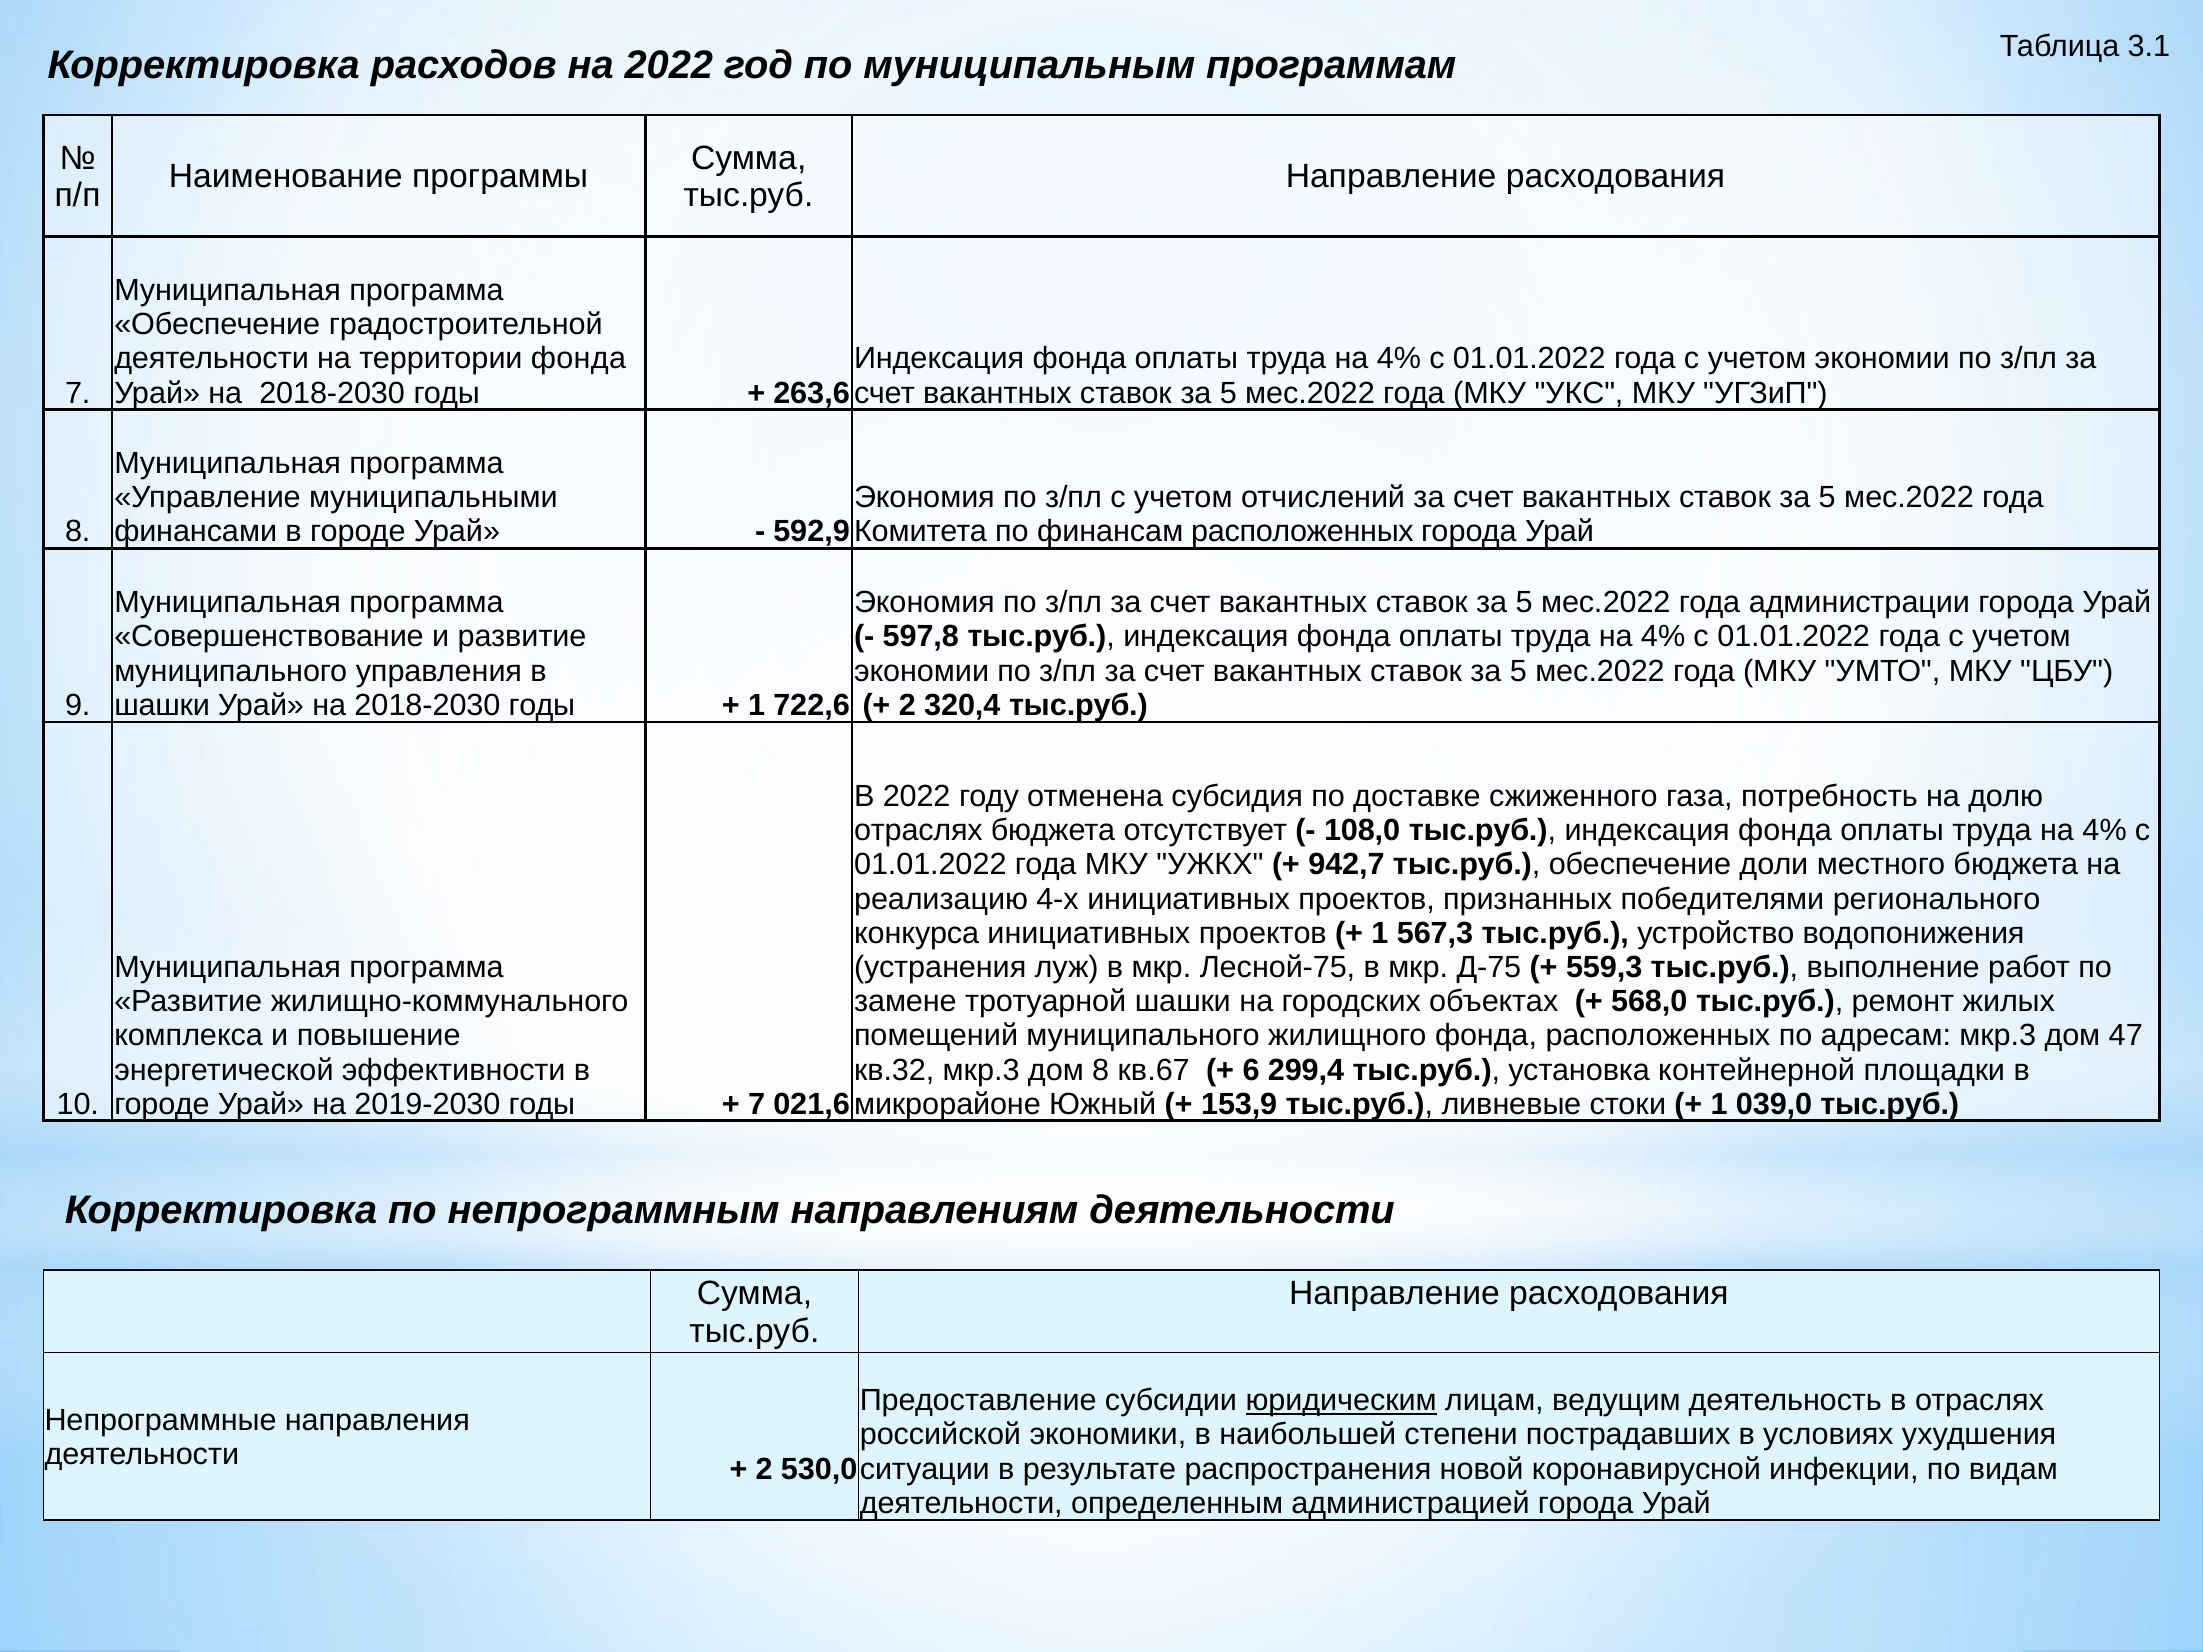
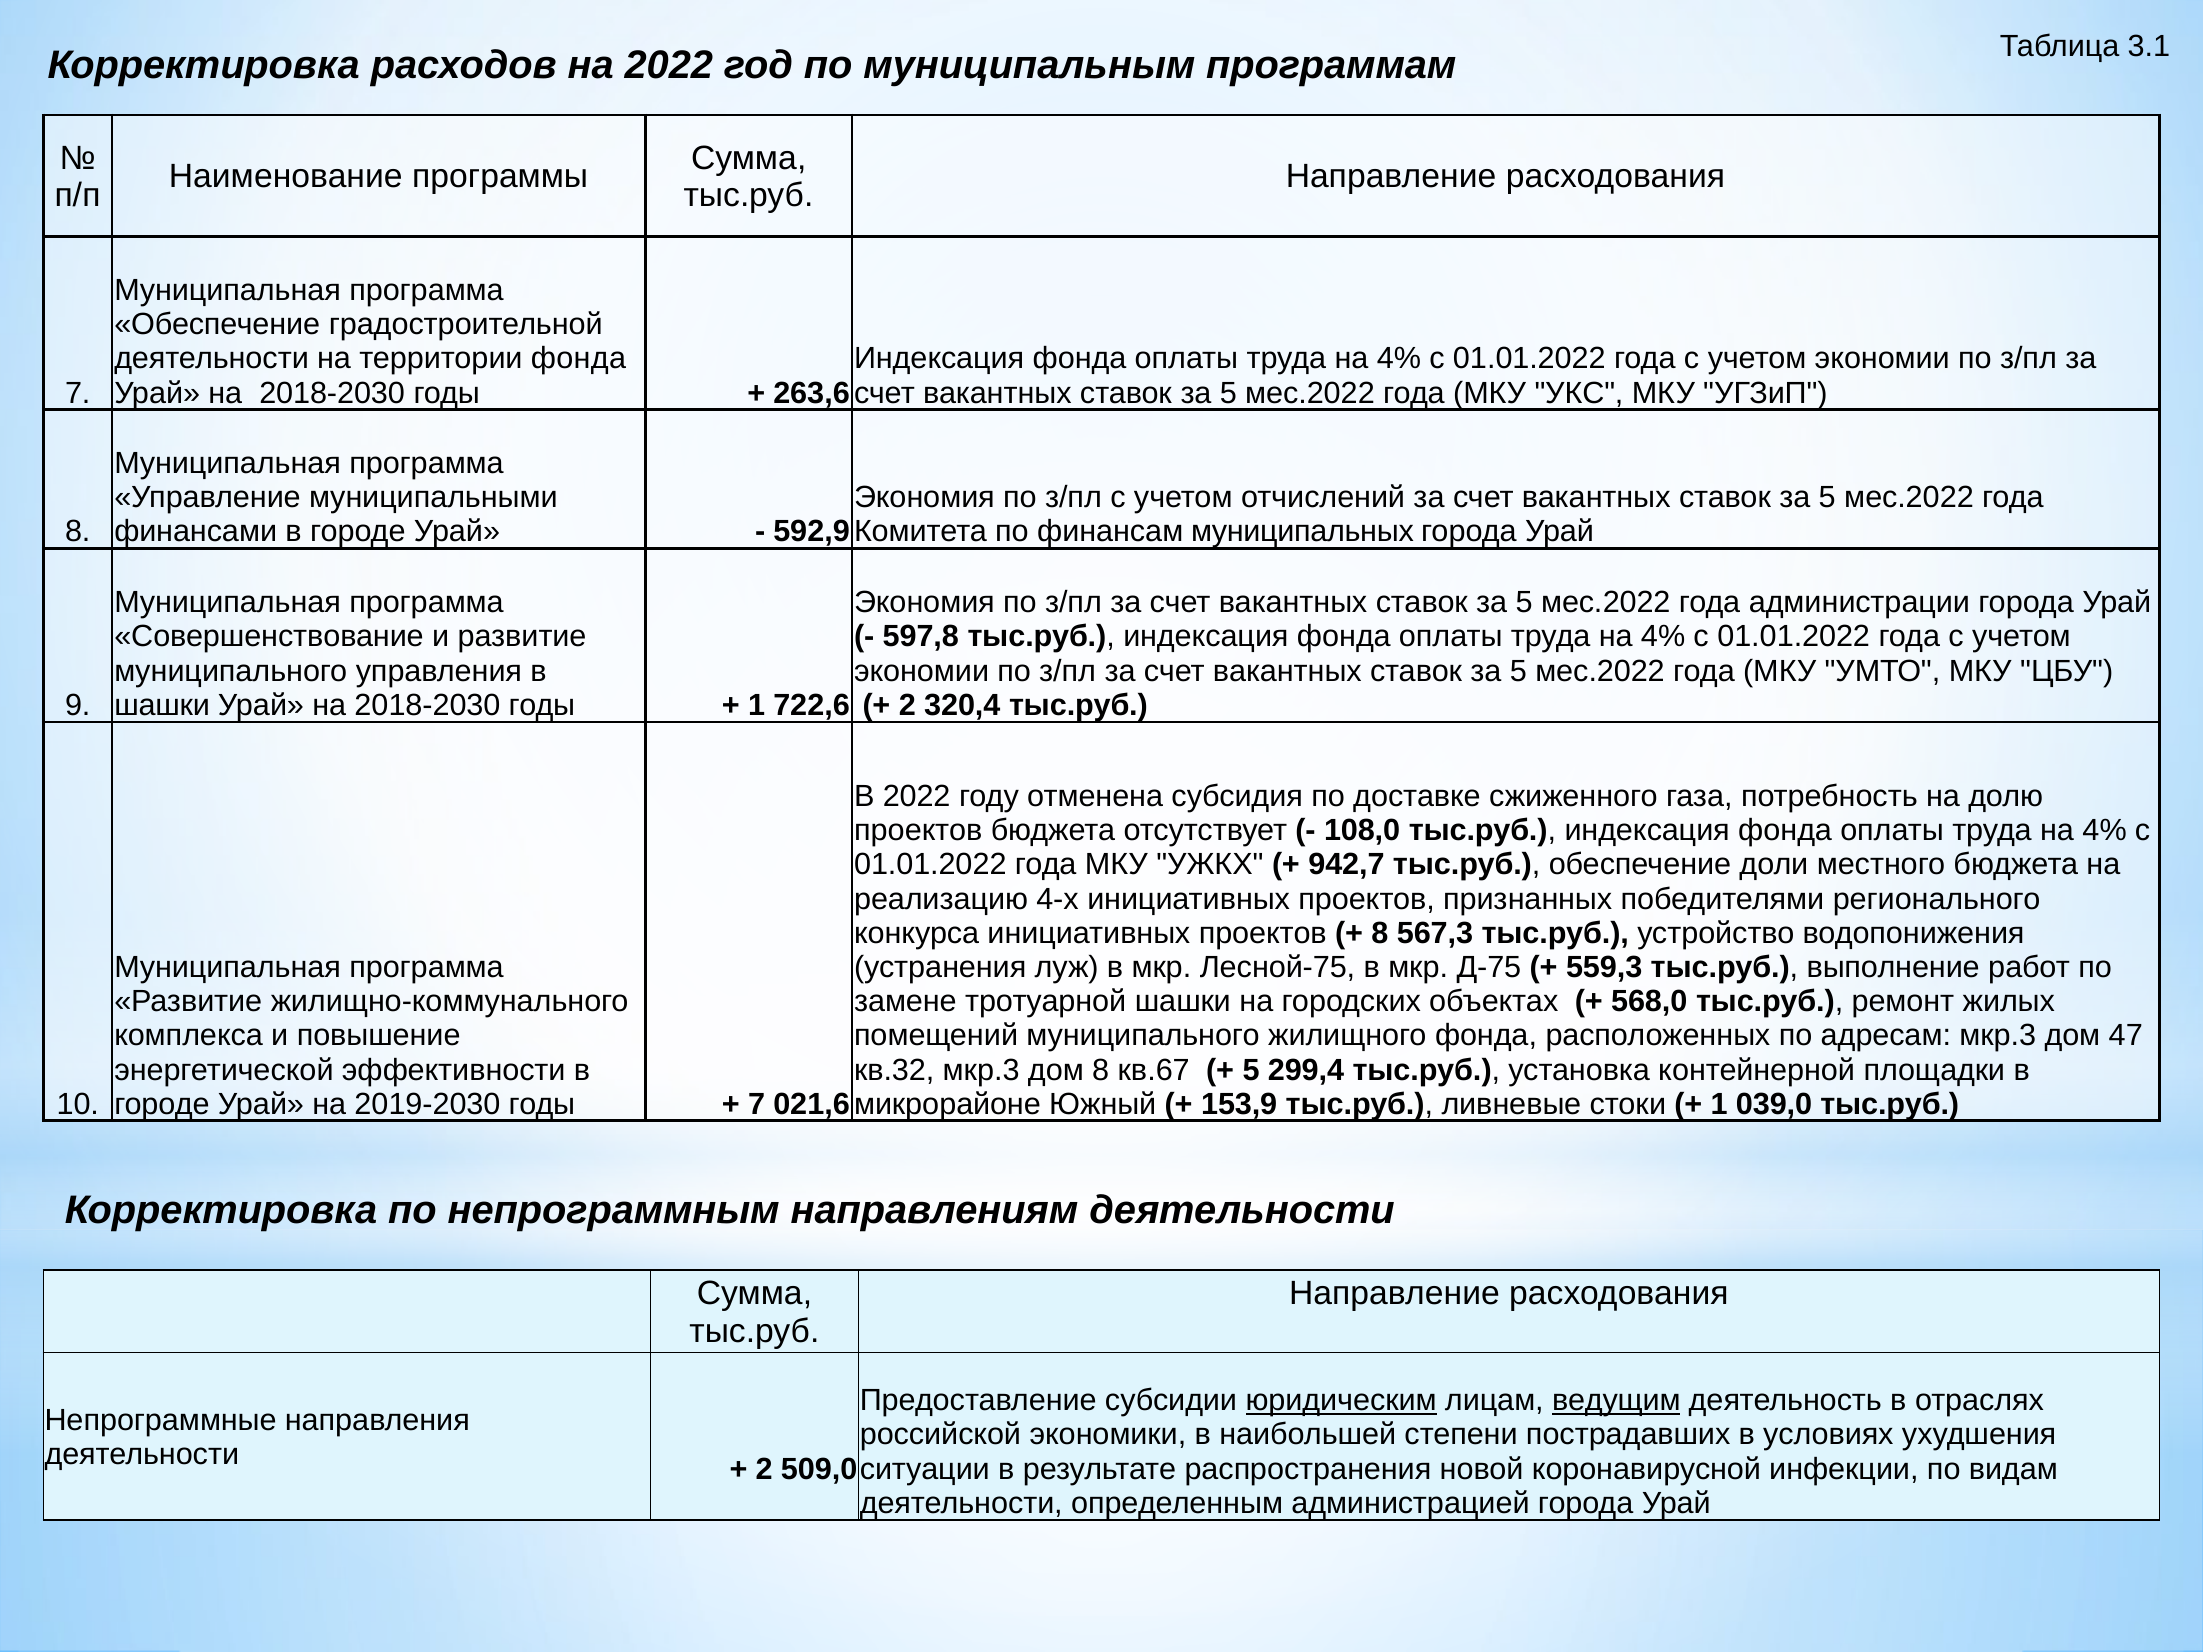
финансам расположенных: расположенных -> муниципальных
отраслях at (918, 831): отраслях -> проектов
1 at (1380, 933): 1 -> 8
6 at (1251, 1070): 6 -> 5
ведущим underline: none -> present
530,0: 530,0 -> 509,0
